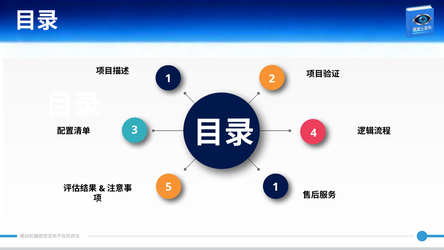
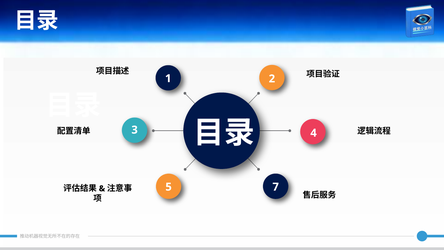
5 1: 1 -> 7
